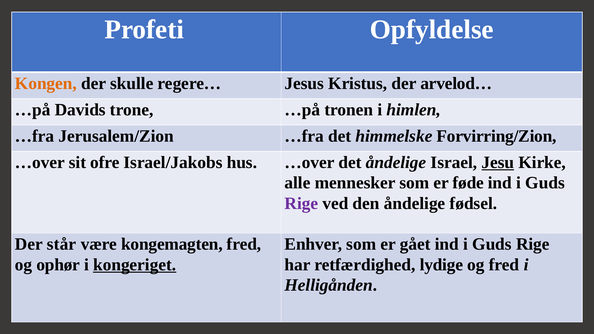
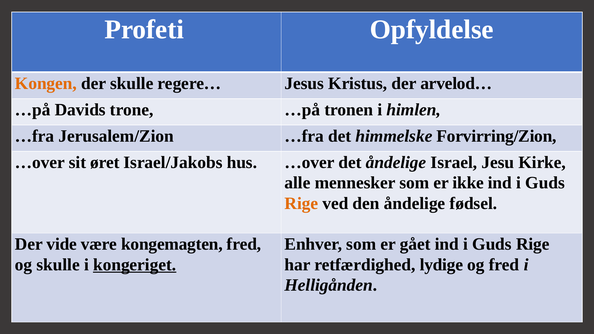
ofre: ofre -> øret
Jesu underline: present -> none
føde: føde -> ikke
Rige at (301, 203) colour: purple -> orange
står: står -> vide
og ophør: ophør -> skulle
